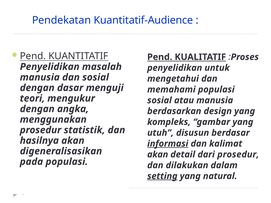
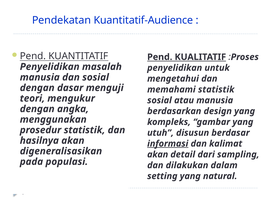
memahami populasi: populasi -> statistik
dari prosedur: prosedur -> sampling
setting underline: present -> none
